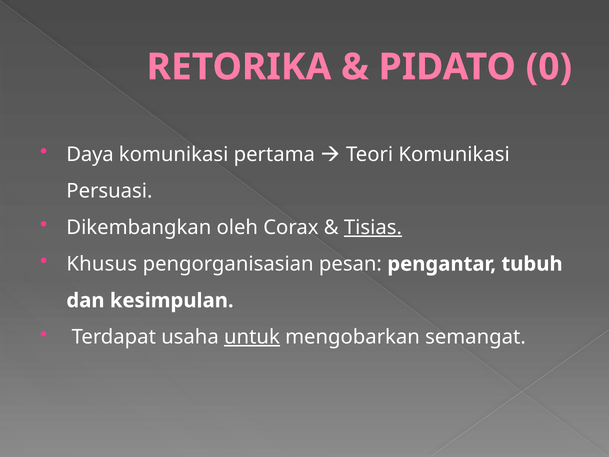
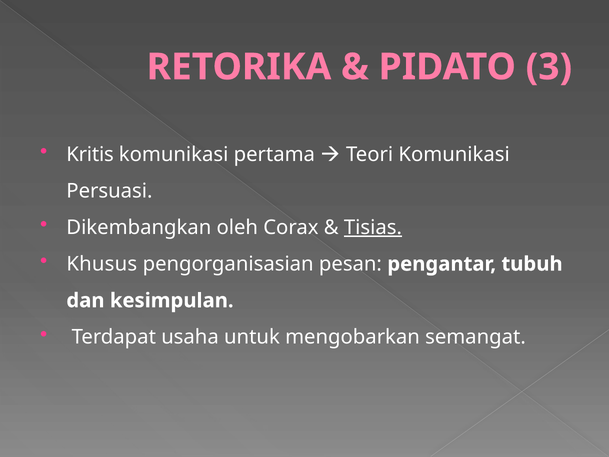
0: 0 -> 3
Daya: Daya -> Kritis
untuk underline: present -> none
